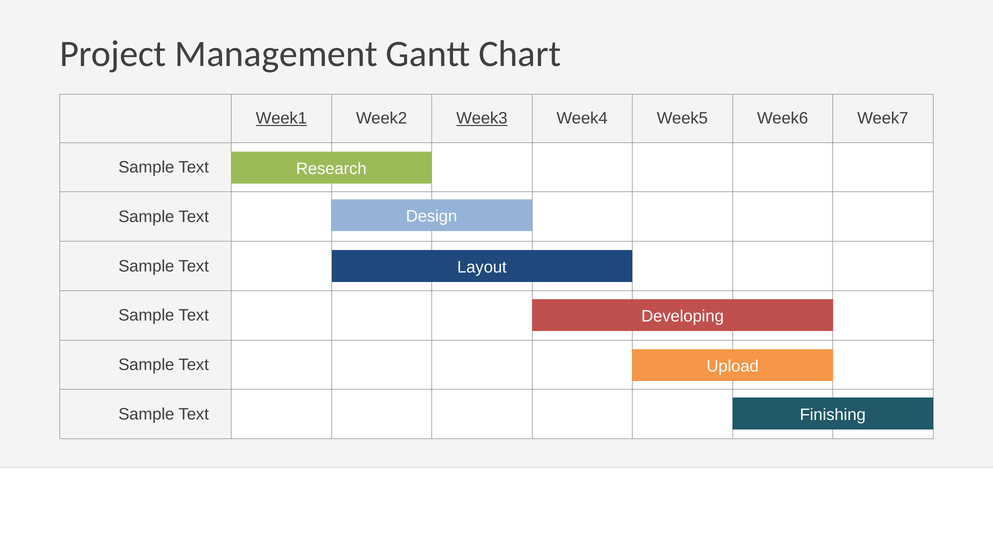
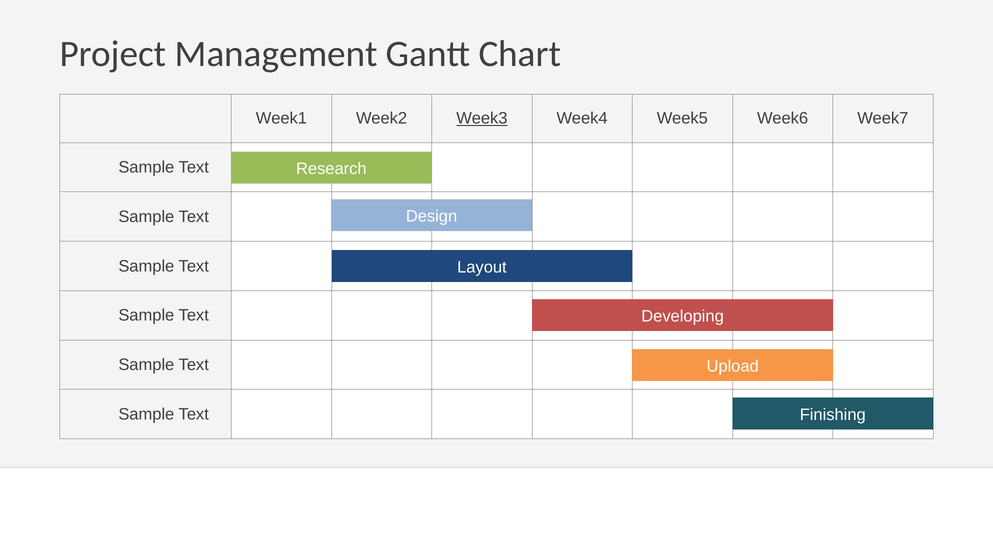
Week1 underline: present -> none
